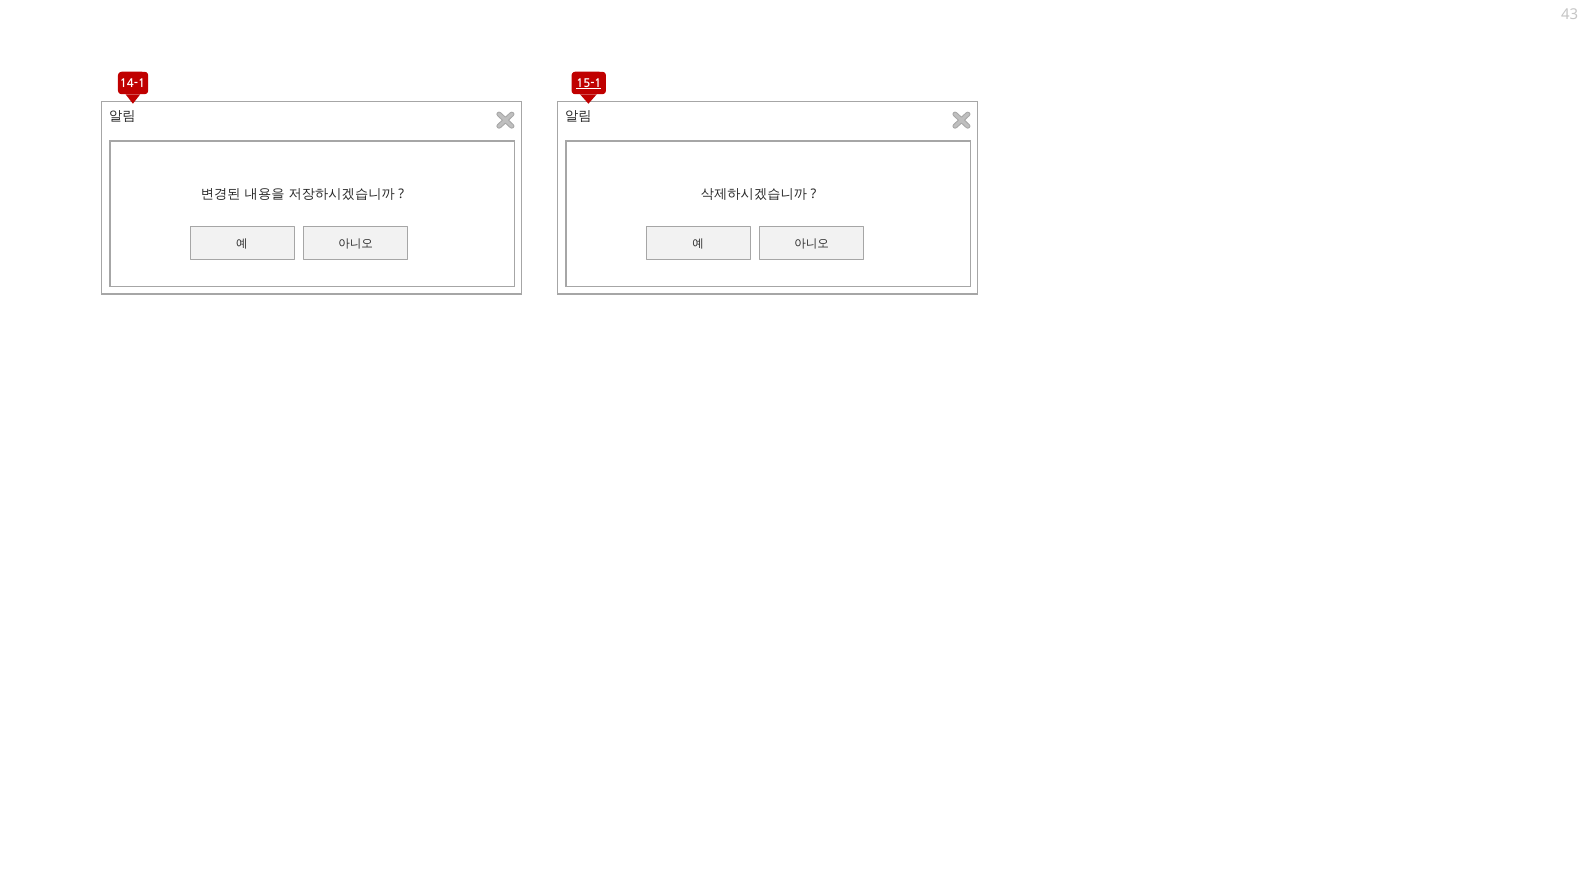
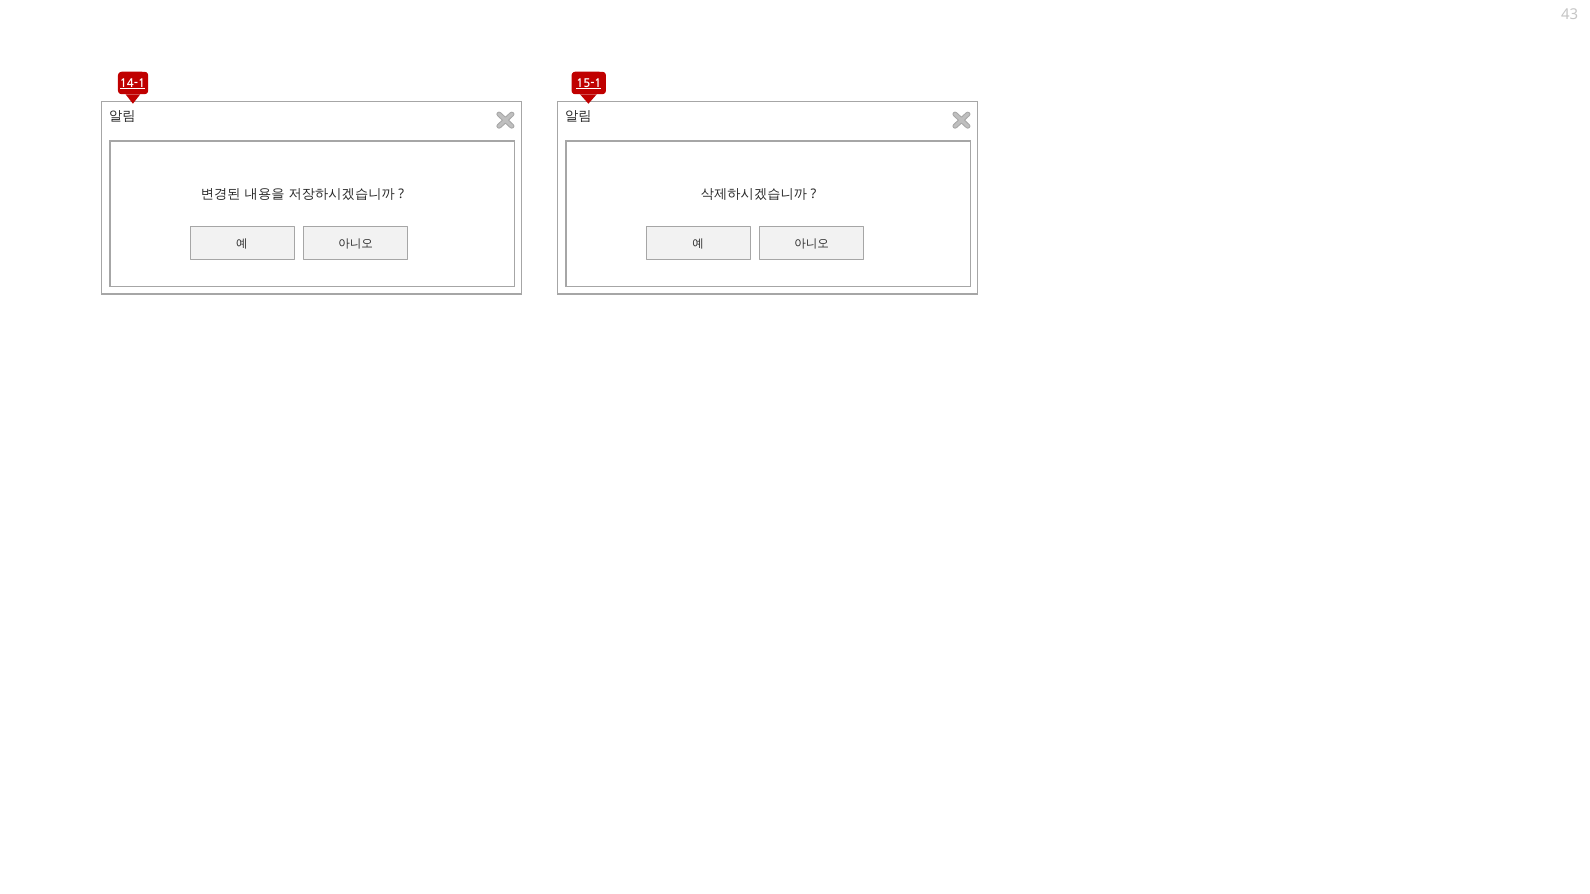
14-1 underline: none -> present
